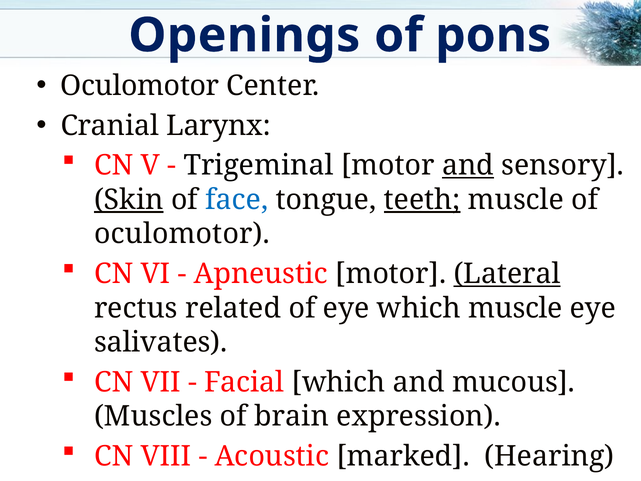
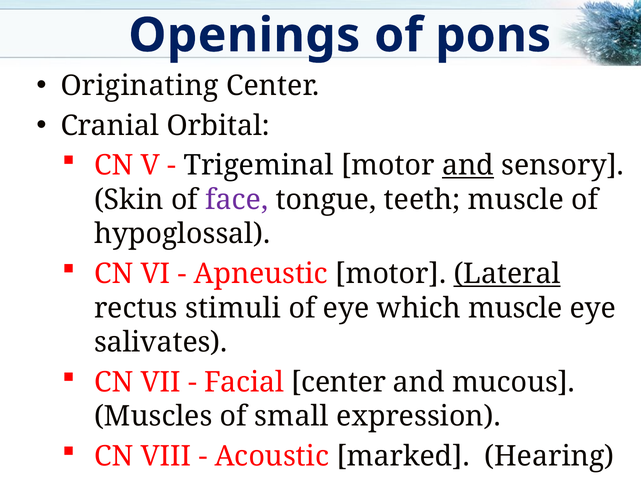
Oculomotor at (140, 86): Oculomotor -> Originating
Larynx: Larynx -> Orbital
Skin underline: present -> none
face colour: blue -> purple
teeth underline: present -> none
oculomotor at (182, 234): oculomotor -> hypoglossal
related: related -> stimuli
Facial which: which -> center
brain: brain -> small
